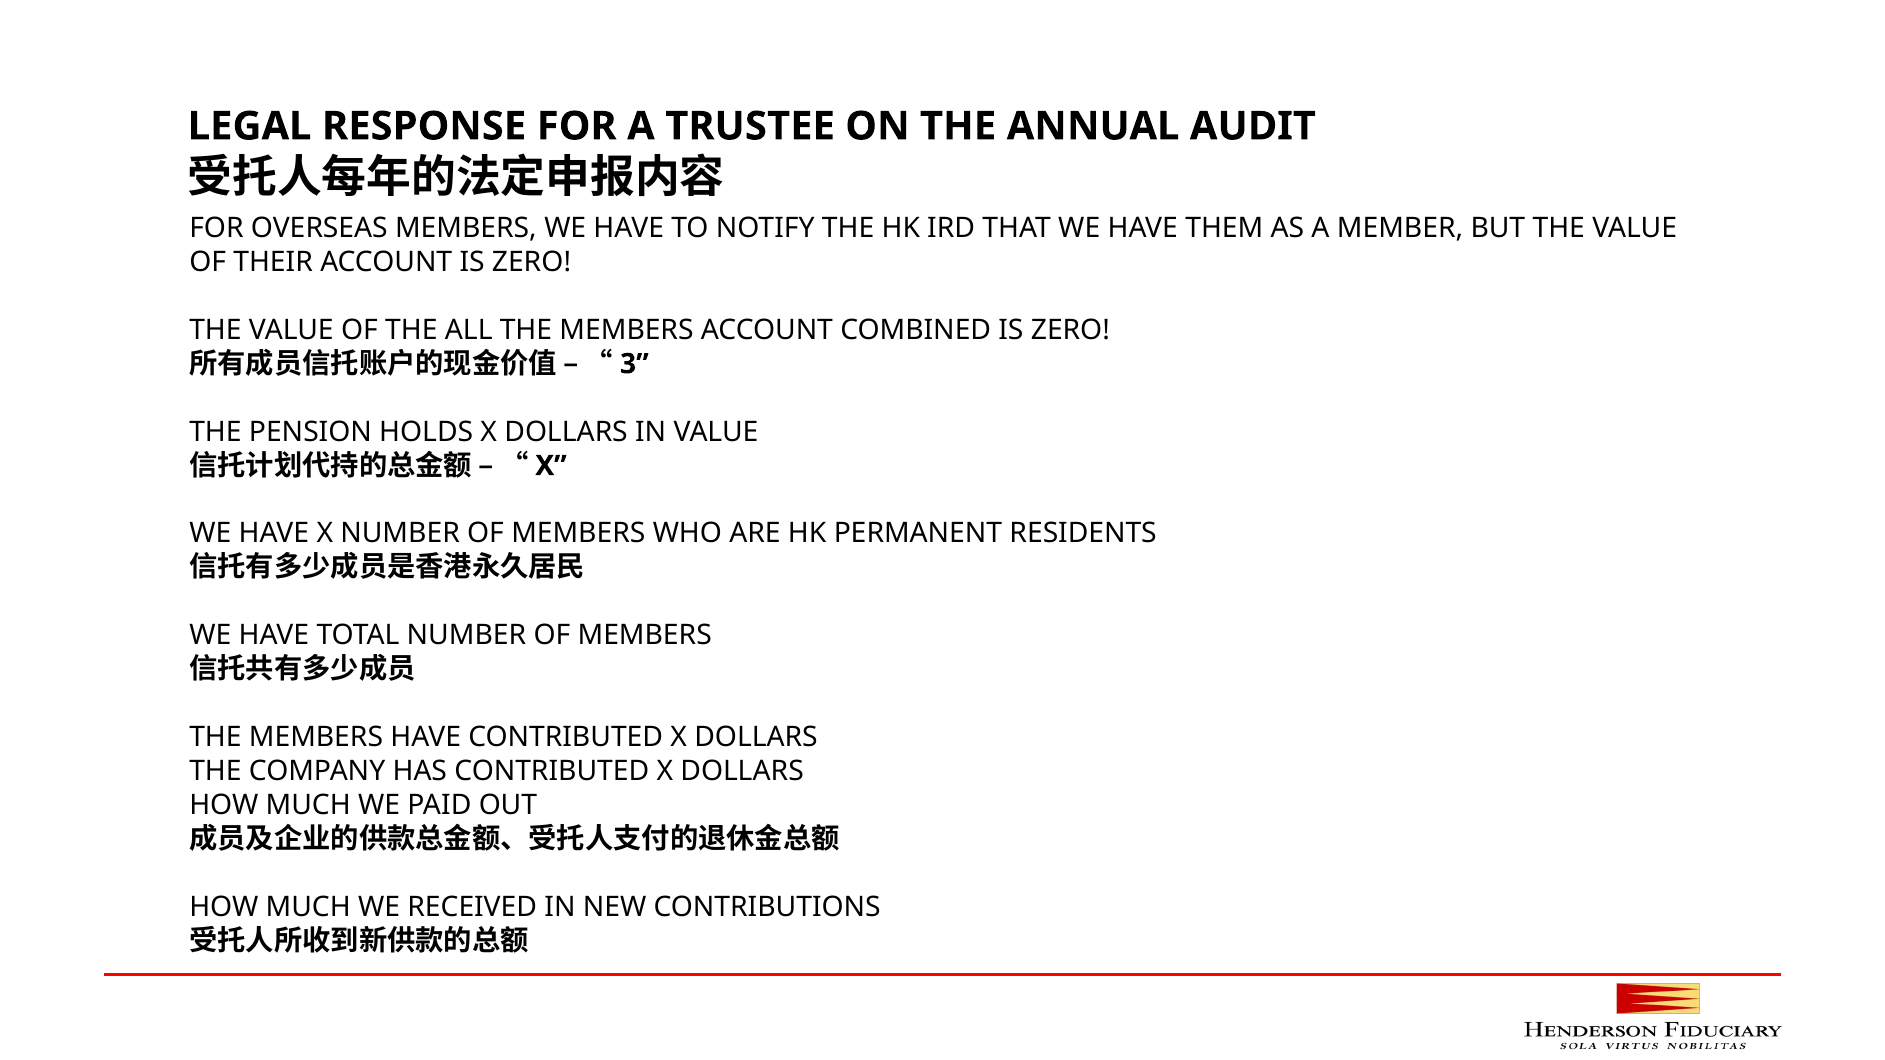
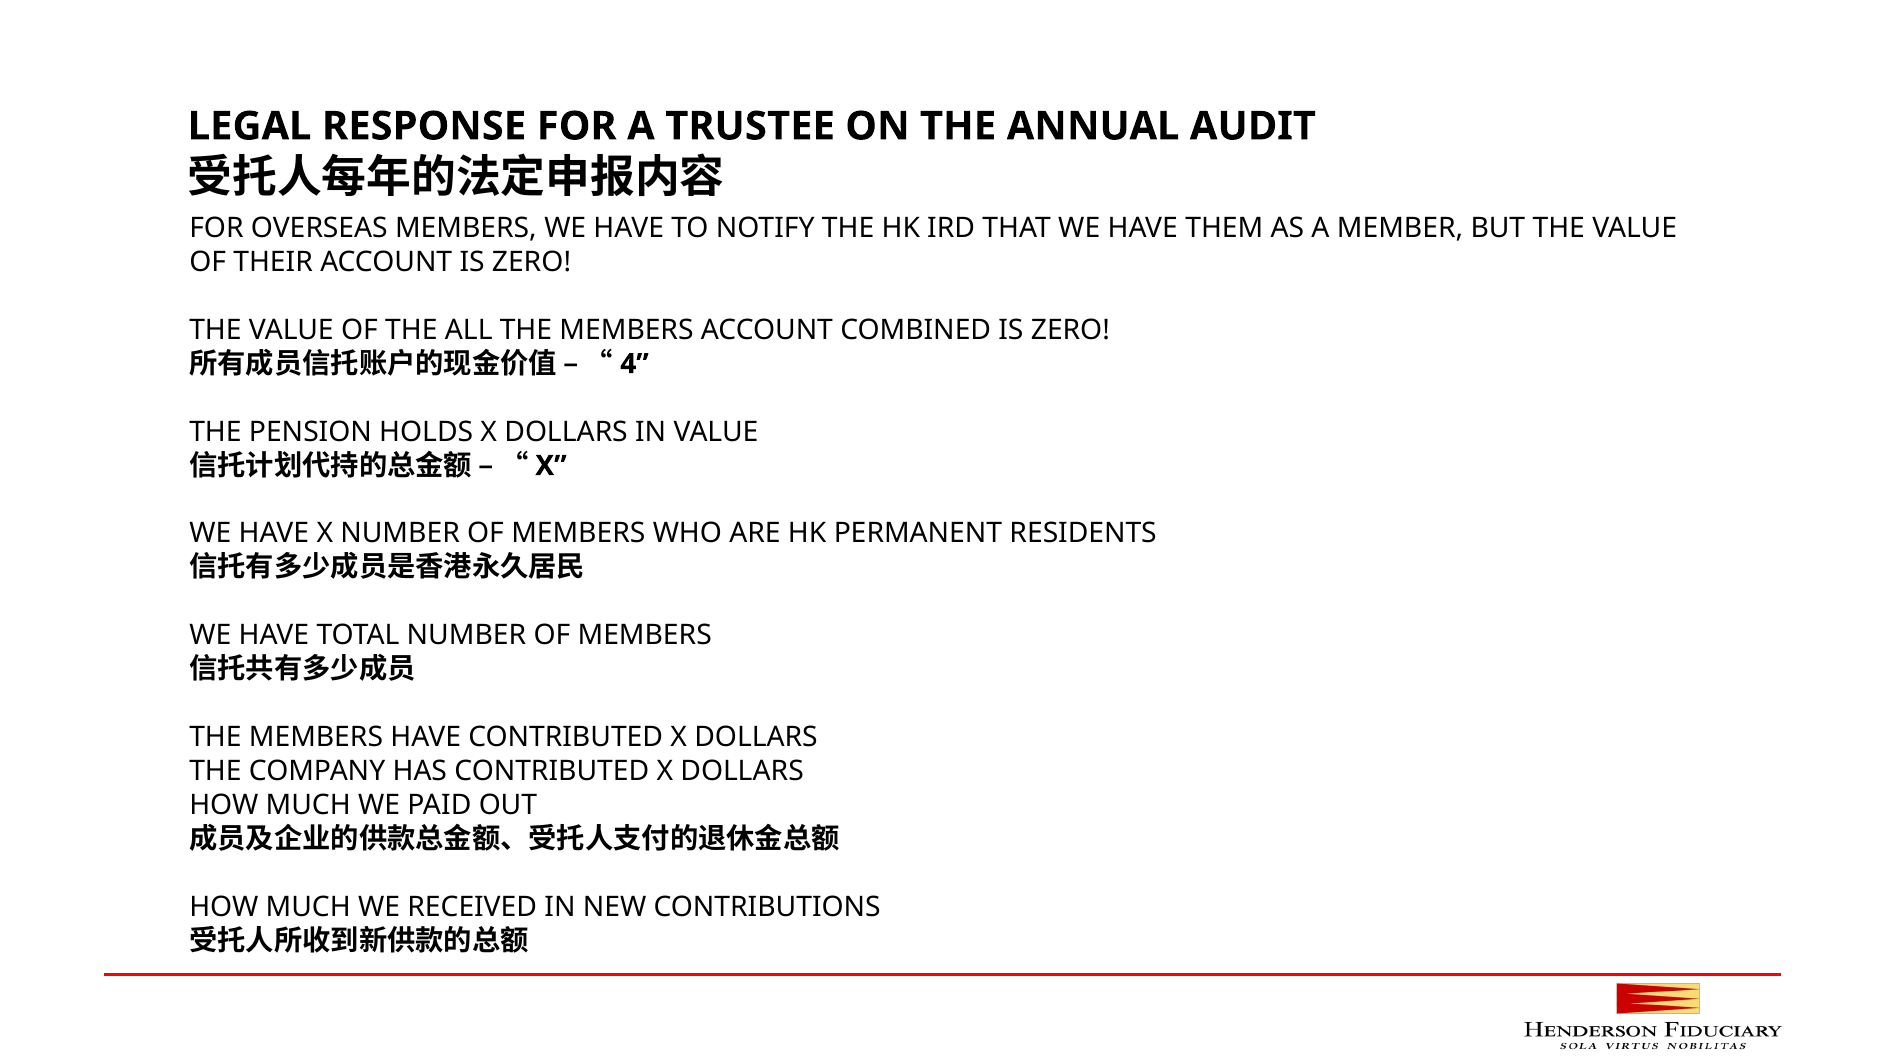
3: 3 -> 4
